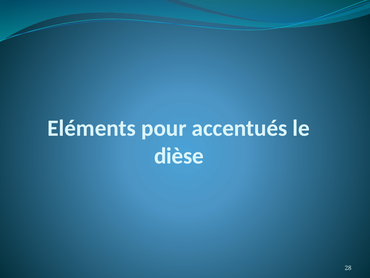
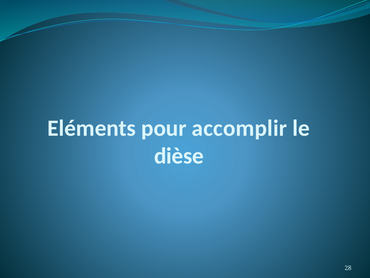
accentués: accentués -> accomplir
